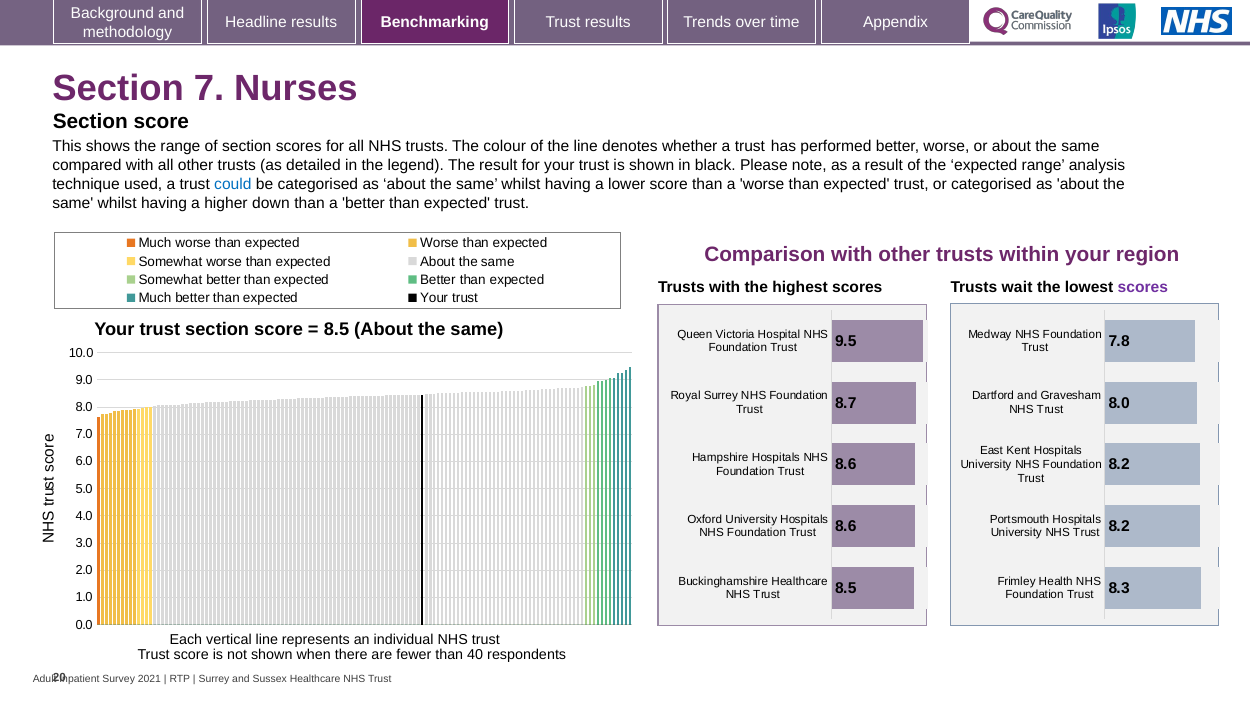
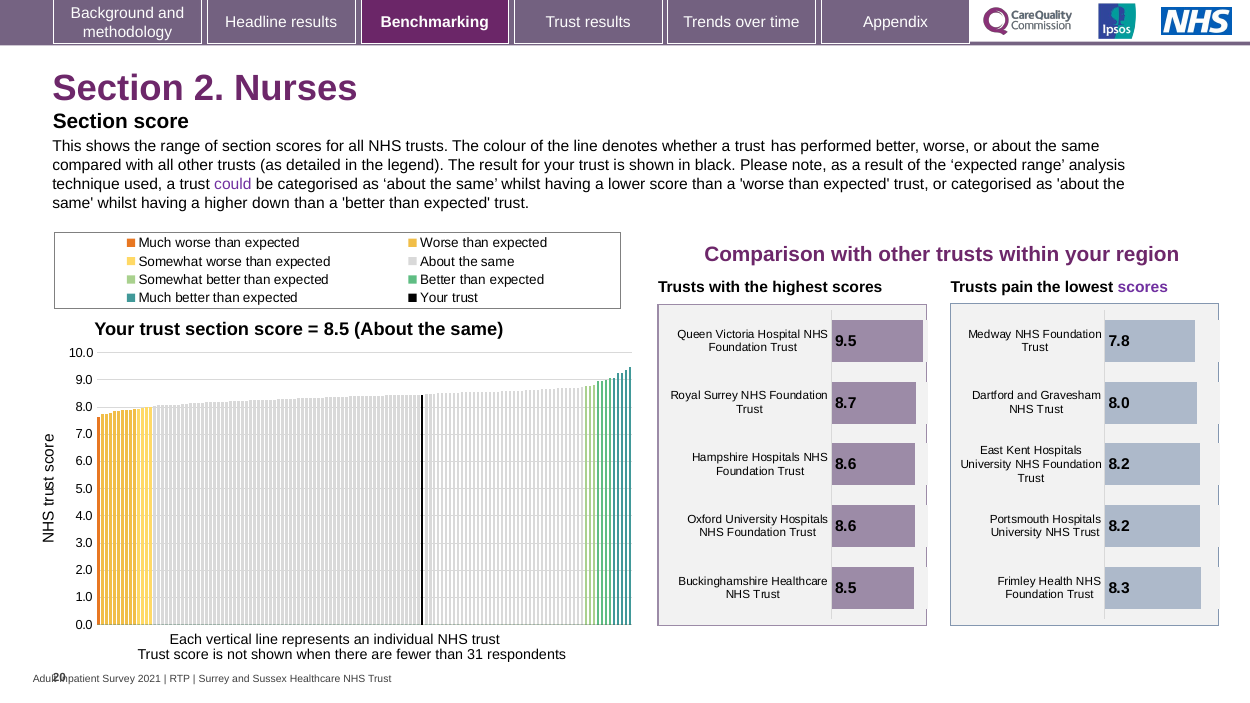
7: 7 -> 2
could colour: blue -> purple
wait: wait -> pain
40: 40 -> 31
